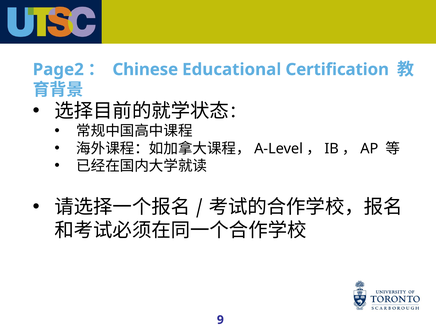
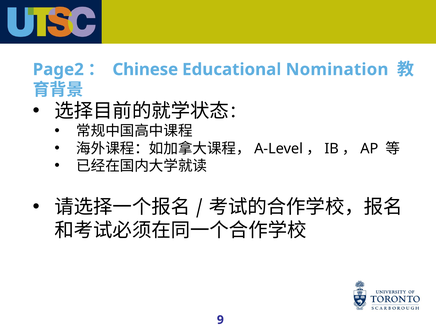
Certification: Certification -> Nomination
